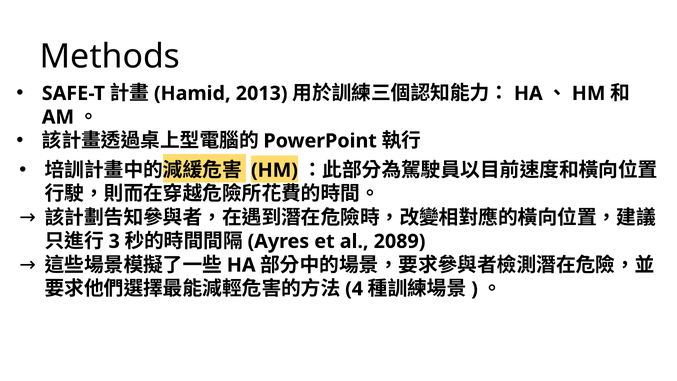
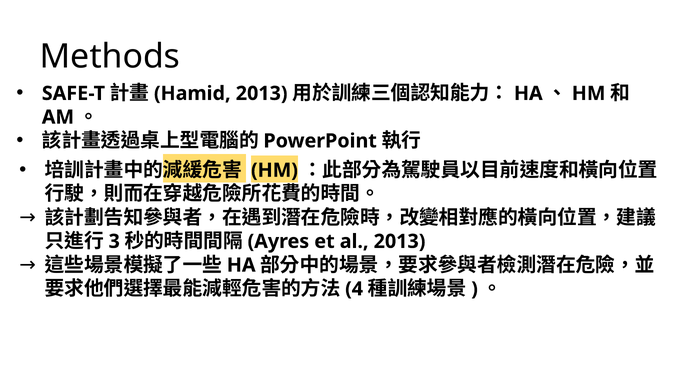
al 2089: 2089 -> 2013
